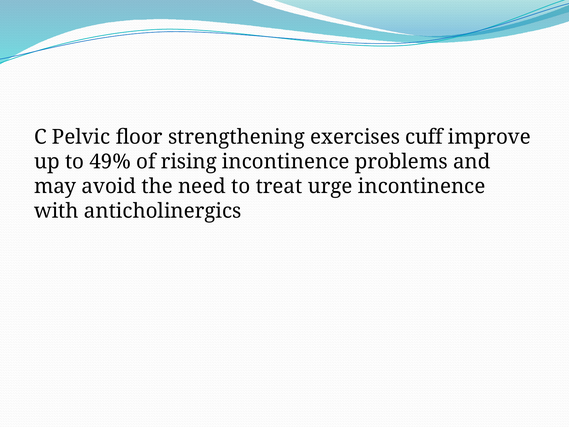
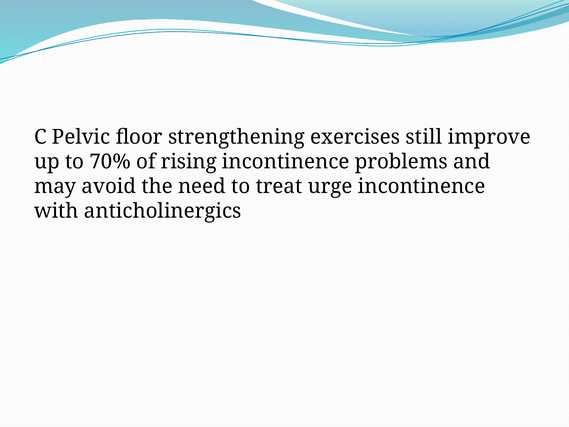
cuff: cuff -> still
49%: 49% -> 70%
